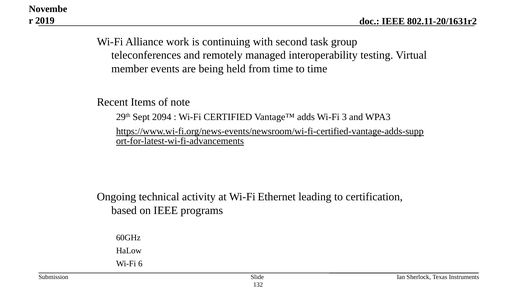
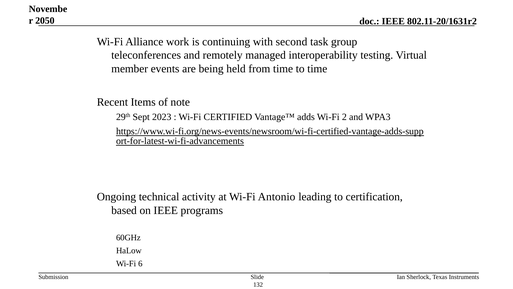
2019: 2019 -> 2050
2094: 2094 -> 2023
3: 3 -> 2
Ethernet: Ethernet -> Antonio
